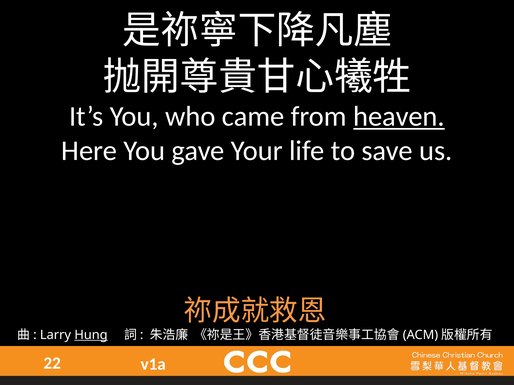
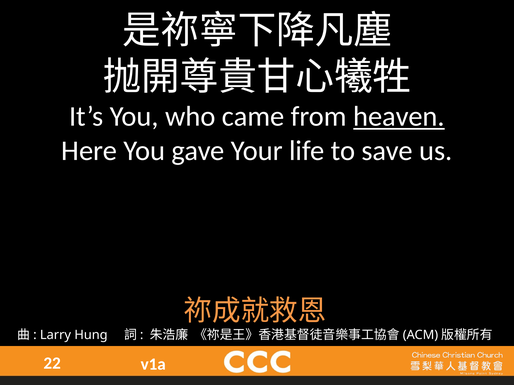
Hung underline: present -> none
